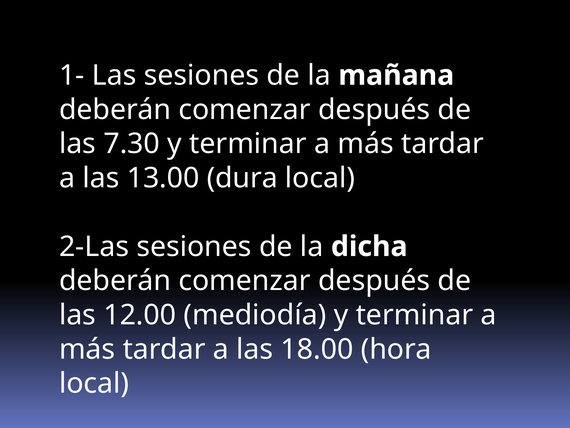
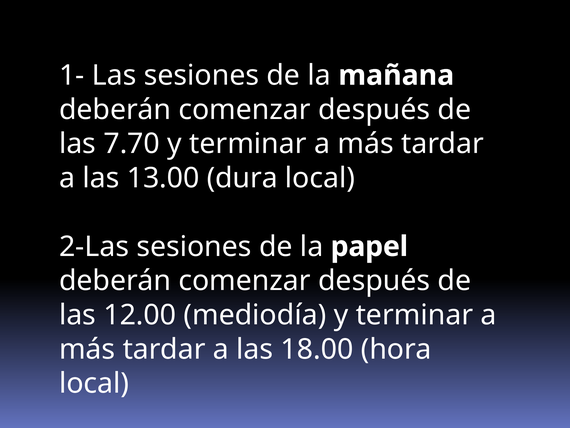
7.30: 7.30 -> 7.70
dicha: dicha -> papel
